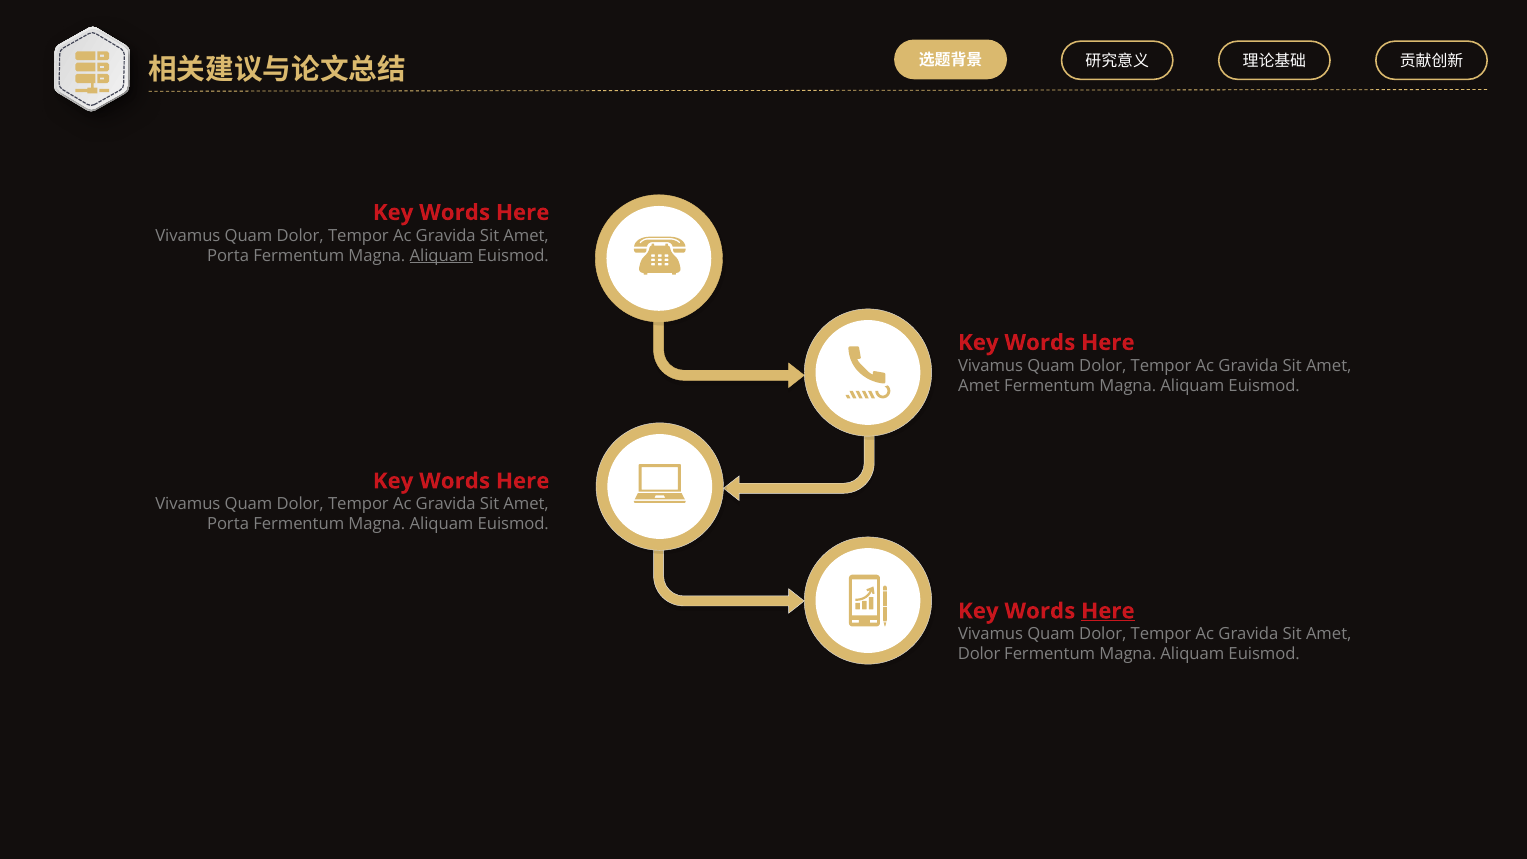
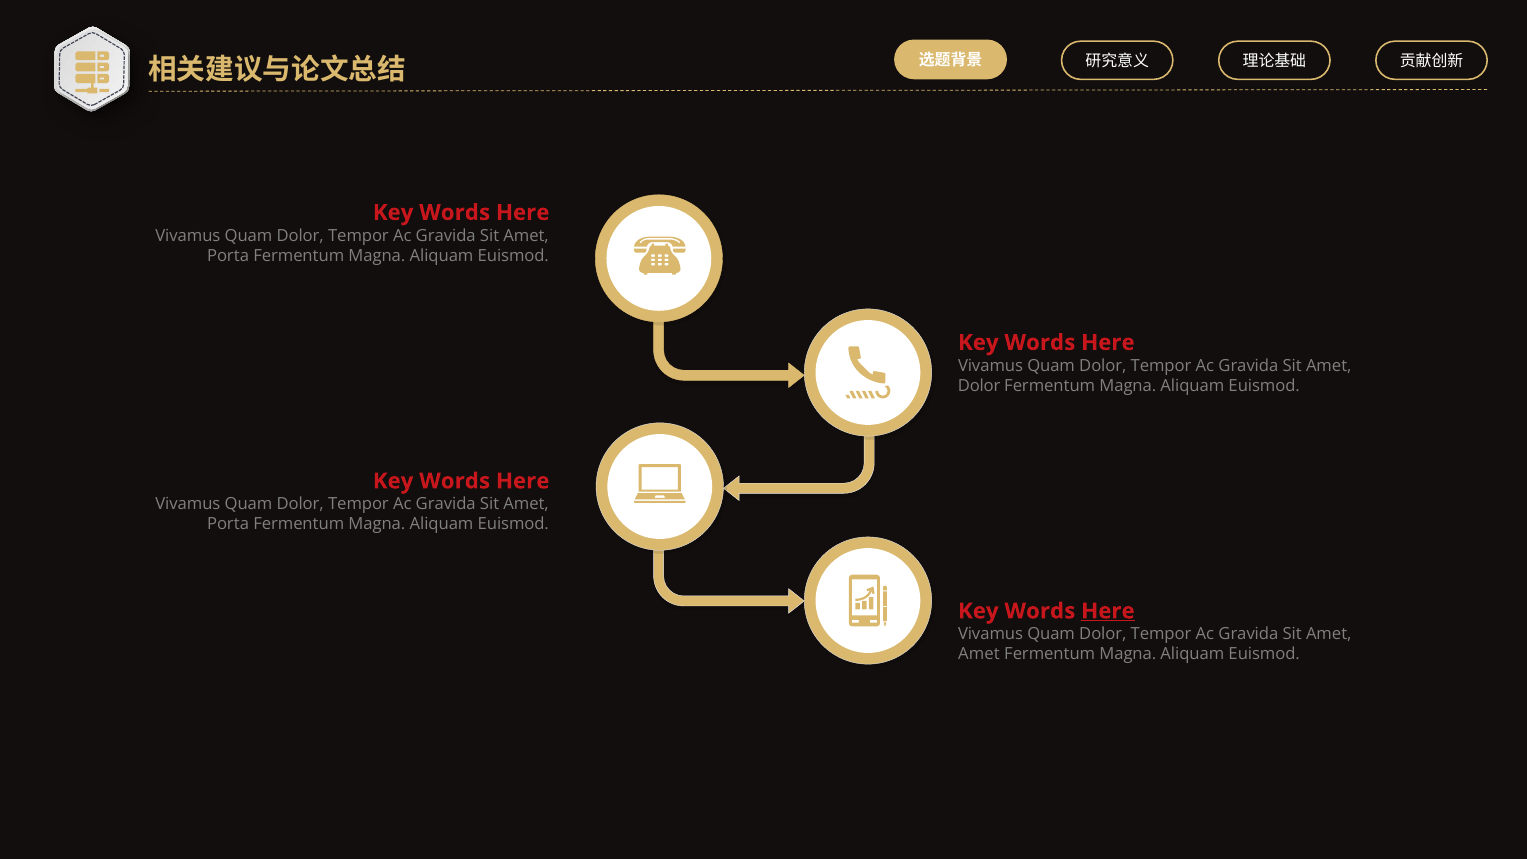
Aliquam at (441, 256) underline: present -> none
Amet at (979, 386): Amet -> Dolor
Dolor at (979, 654): Dolor -> Amet
